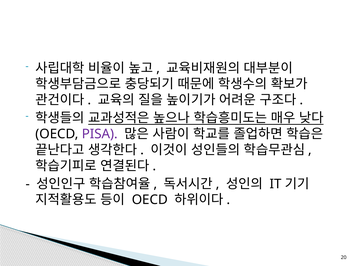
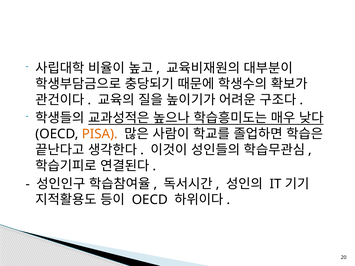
PISA colour: purple -> orange
